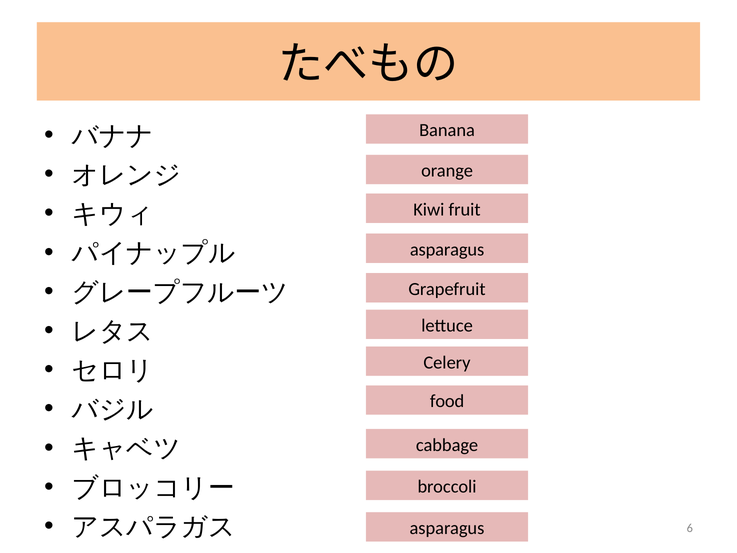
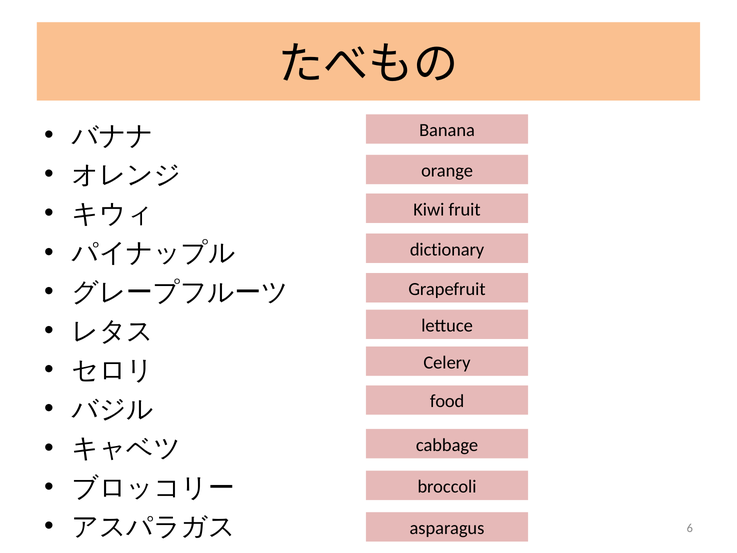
asparagus at (447, 249): asparagus -> dictionary
